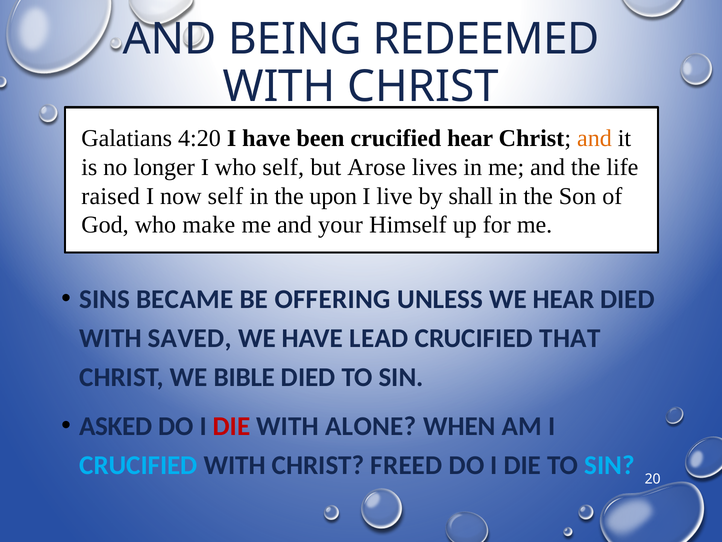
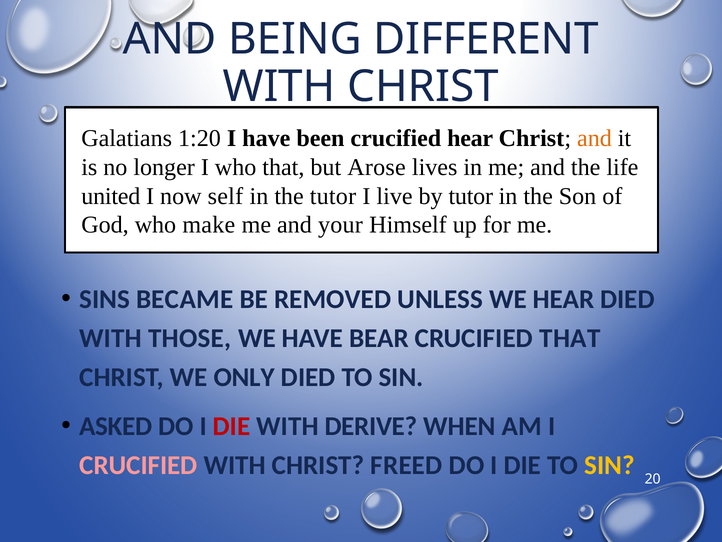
REDEEMED: REDEEMED -> DIFFERENT
4:20: 4:20 -> 1:20
who self: self -> that
raised: raised -> united
the upon: upon -> tutor
by shall: shall -> tutor
OFFERING: OFFERING -> REMOVED
SAVED: SAVED -> THOSE
LEAD: LEAD -> BEAR
BIBLE: BIBLE -> ONLY
ALONE: ALONE -> DERIVE
CRUCIFIED at (138, 465) colour: light blue -> pink
SIN at (610, 465) colour: light blue -> yellow
